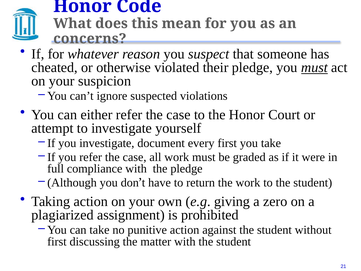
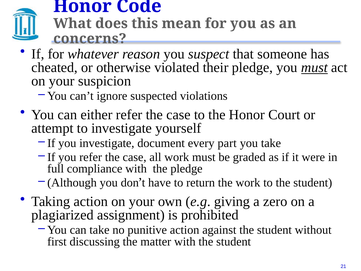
every first: first -> part
